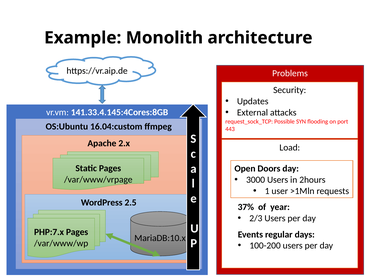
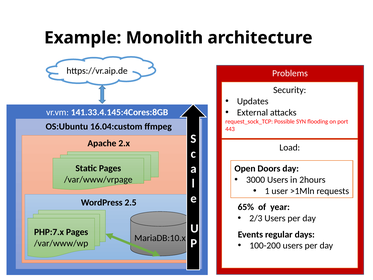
37%: 37% -> 65%
